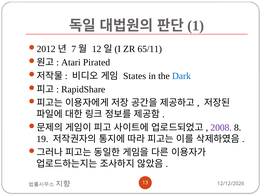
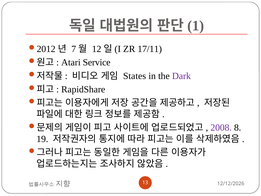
65/11: 65/11 -> 17/11
Pirated: Pirated -> Service
Dark colour: blue -> purple
